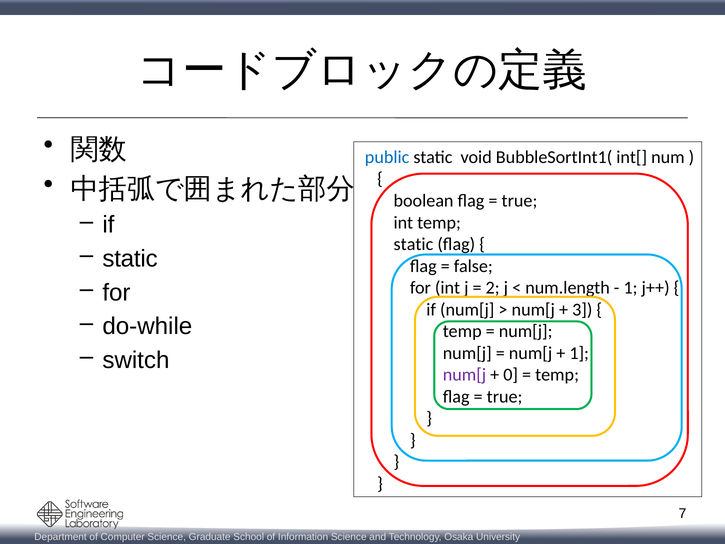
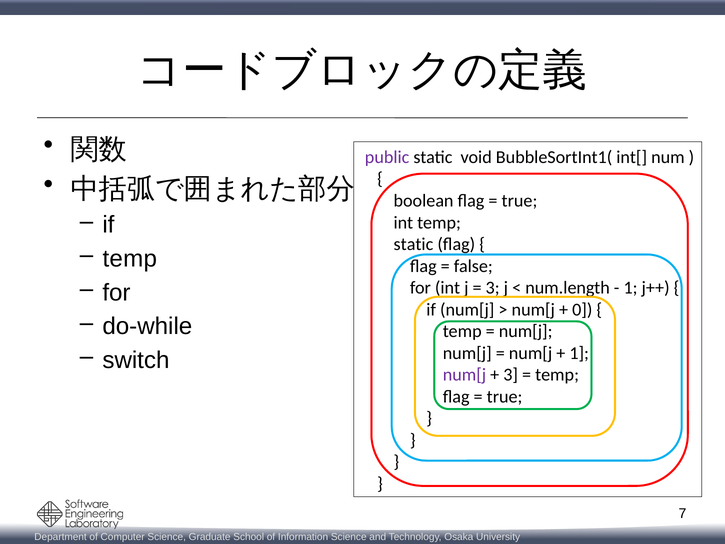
public colour: blue -> purple
static at (130, 259): static -> temp
2 at (493, 288): 2 -> 3
3: 3 -> 0
0 at (511, 375): 0 -> 3
